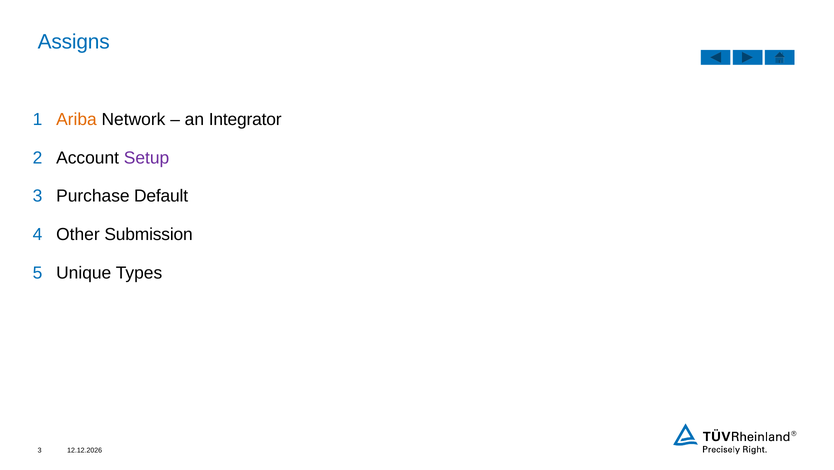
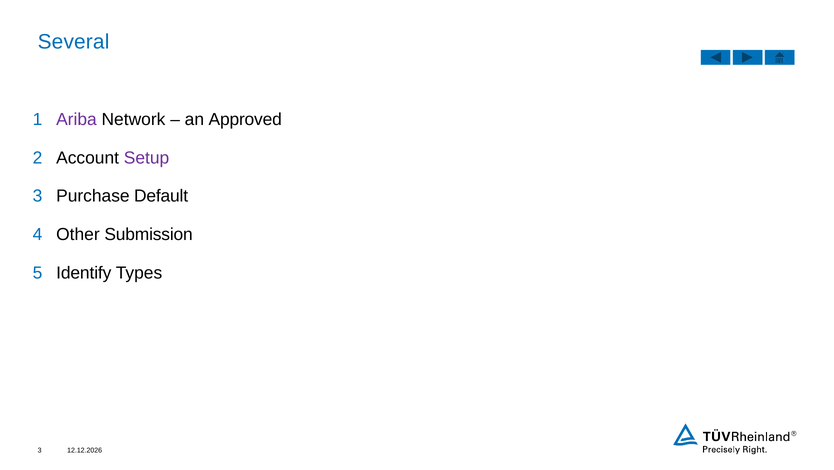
Assigns: Assigns -> Several
Ariba colour: orange -> purple
Integrator: Integrator -> Approved
Unique: Unique -> Identify
